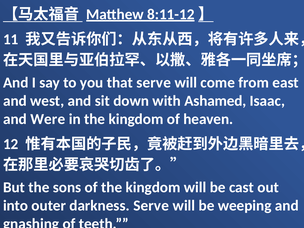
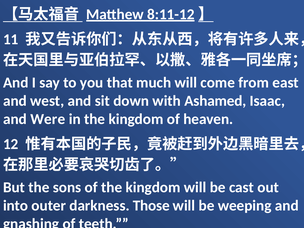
that serve: serve -> much
darkness Serve: Serve -> Those
